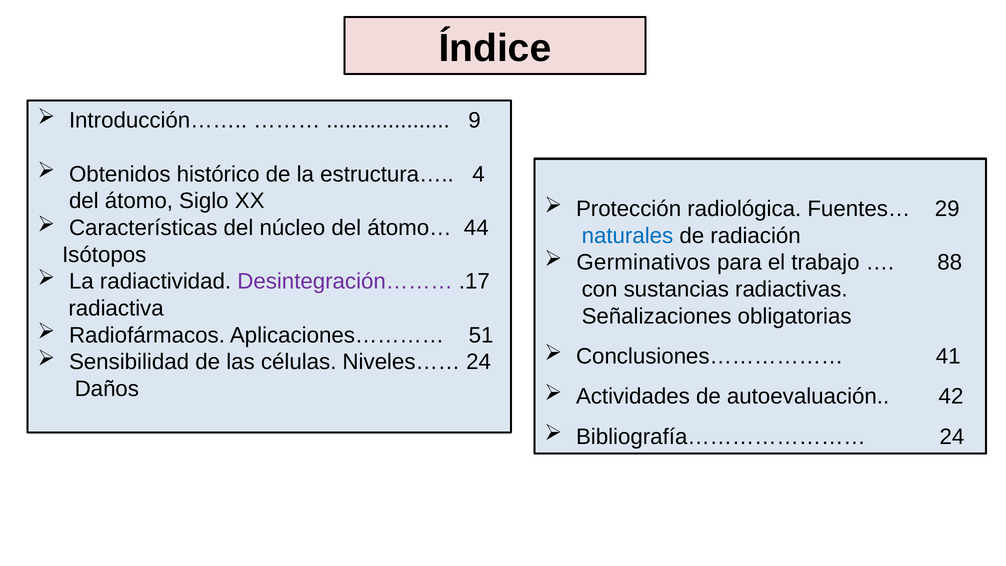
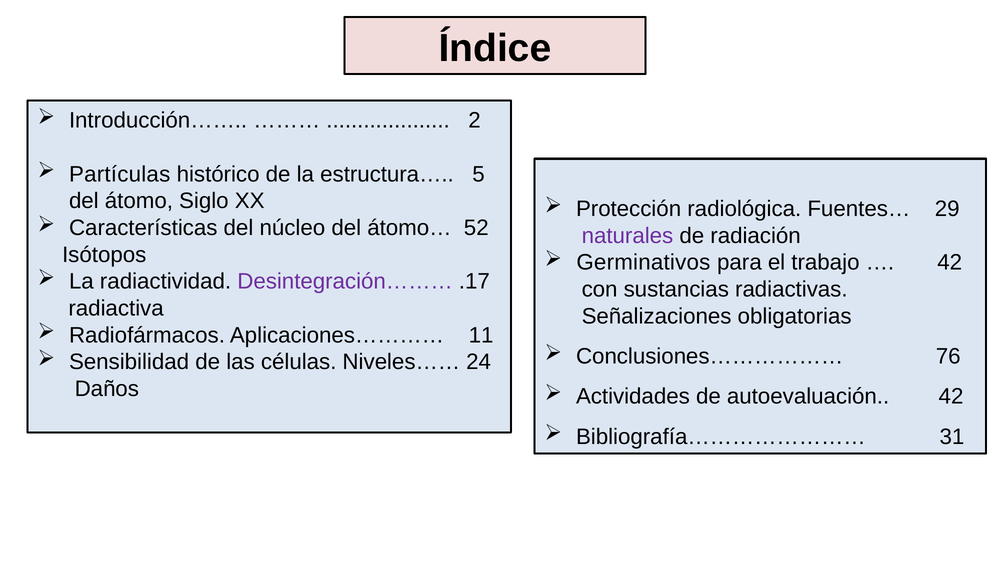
9: 9 -> 2
Obtenidos: Obtenidos -> Partículas
4: 4 -> 5
44: 44 -> 52
naturales colour: blue -> purple
88 at (950, 262): 88 -> 42
51: 51 -> 11
41: 41 -> 76
Bibliografía…………………… 24: 24 -> 31
